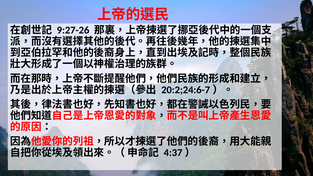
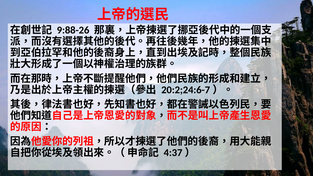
9:27-26: 9:27-26 -> 9:88-26
